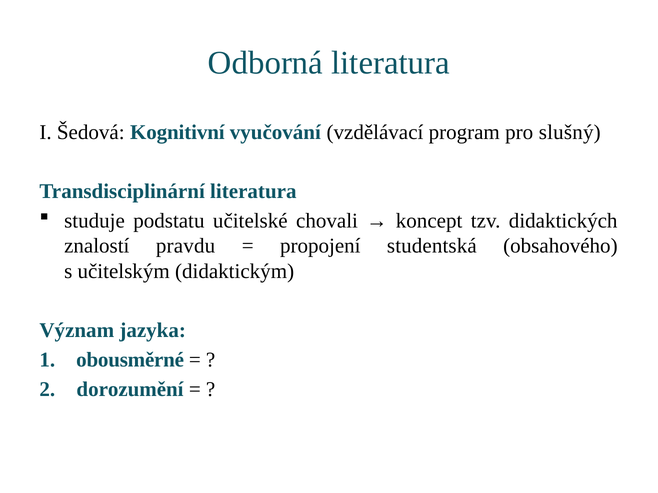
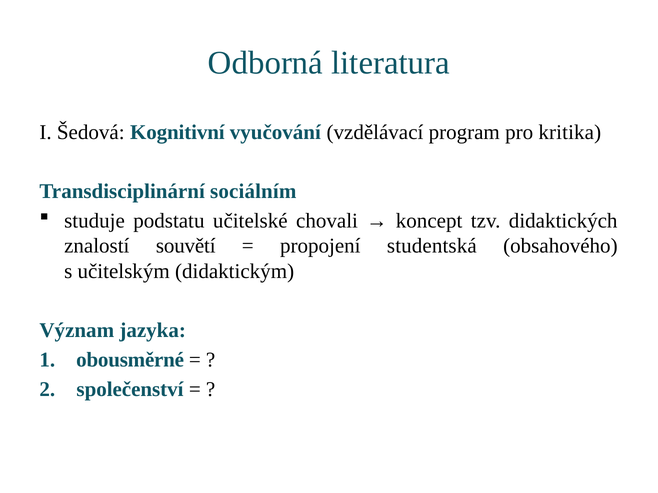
slušný: slušný -> kritika
Transdisciplinární literatura: literatura -> sociálním
pravdu: pravdu -> souvětí
dorozumění: dorozumění -> společenství
